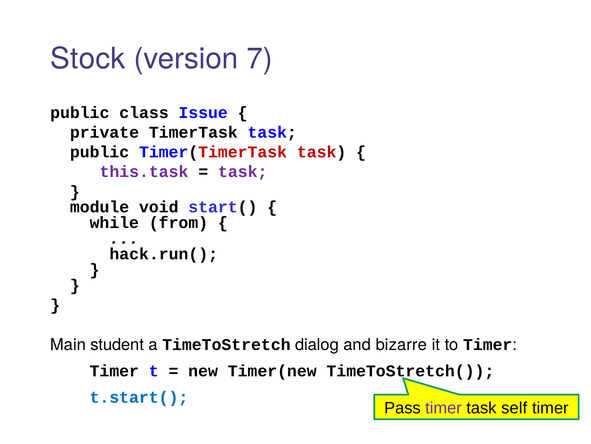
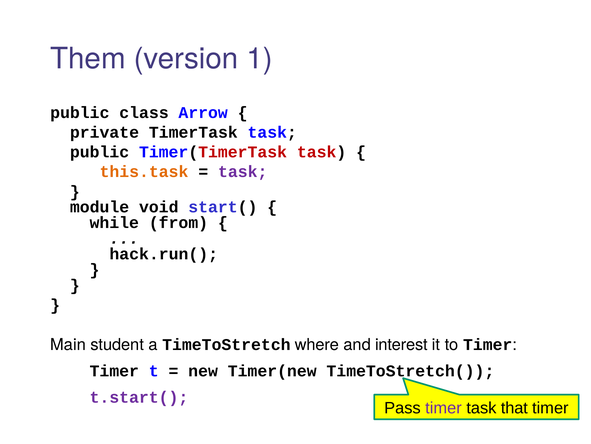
Stock: Stock -> Them
7: 7 -> 1
Issue: Issue -> Arrow
this.task colour: purple -> orange
dialog: dialog -> where
bizarre: bizarre -> interest
t.start( colour: blue -> purple
self: self -> that
